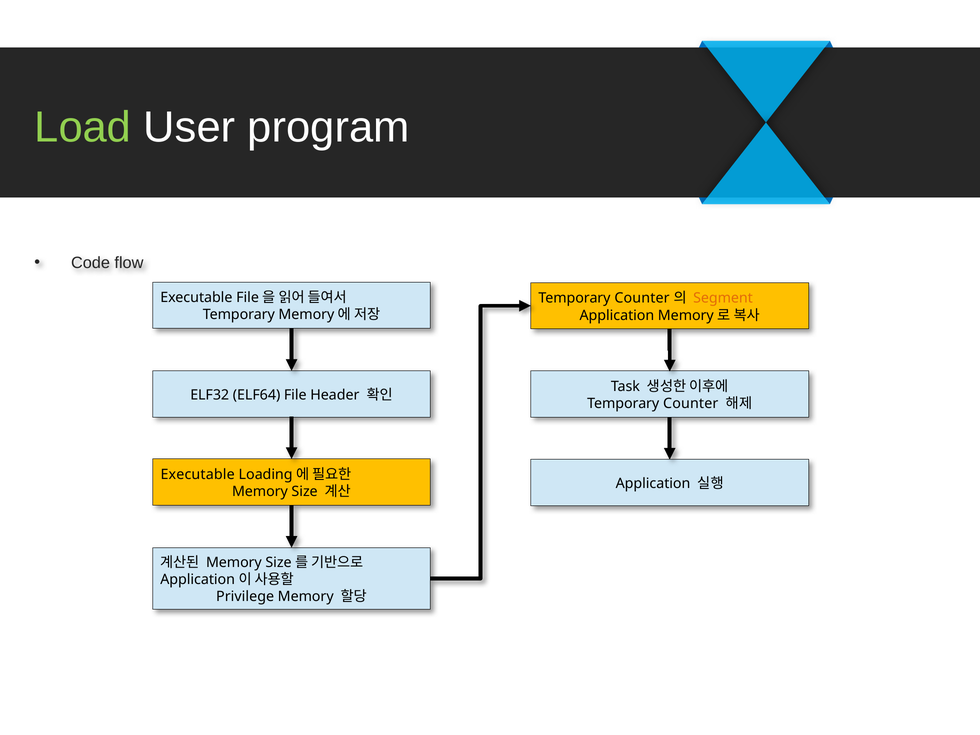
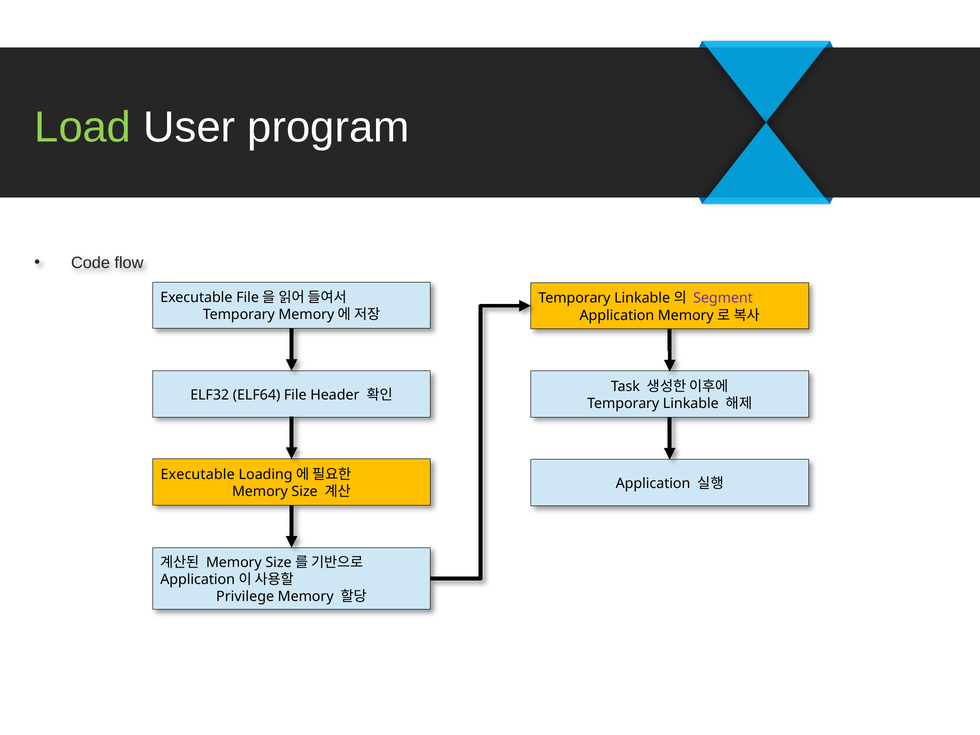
Counter at (642, 298): Counter -> Linkable
Segment colour: orange -> purple
Counter at (691, 403): Counter -> Linkable
